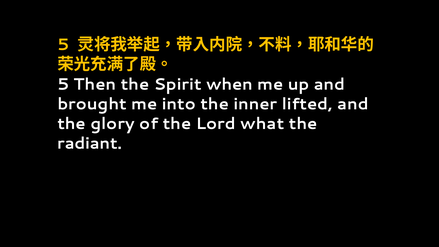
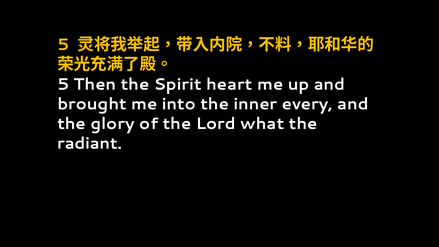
when: when -> heart
lifted: lifted -> every
